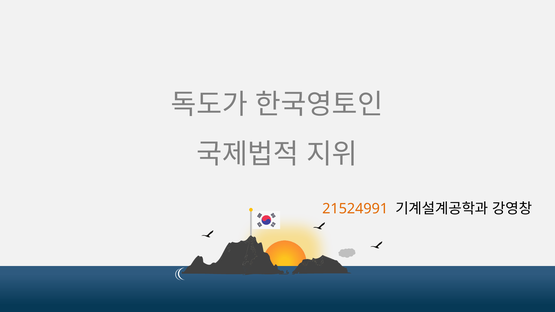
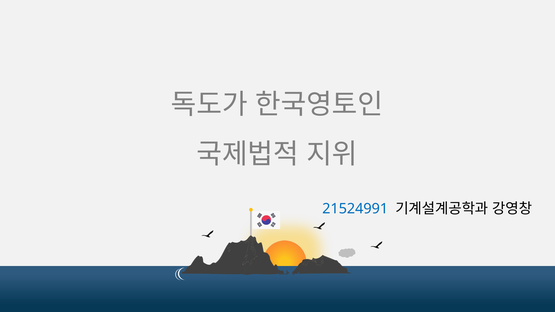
21524991 colour: orange -> blue
